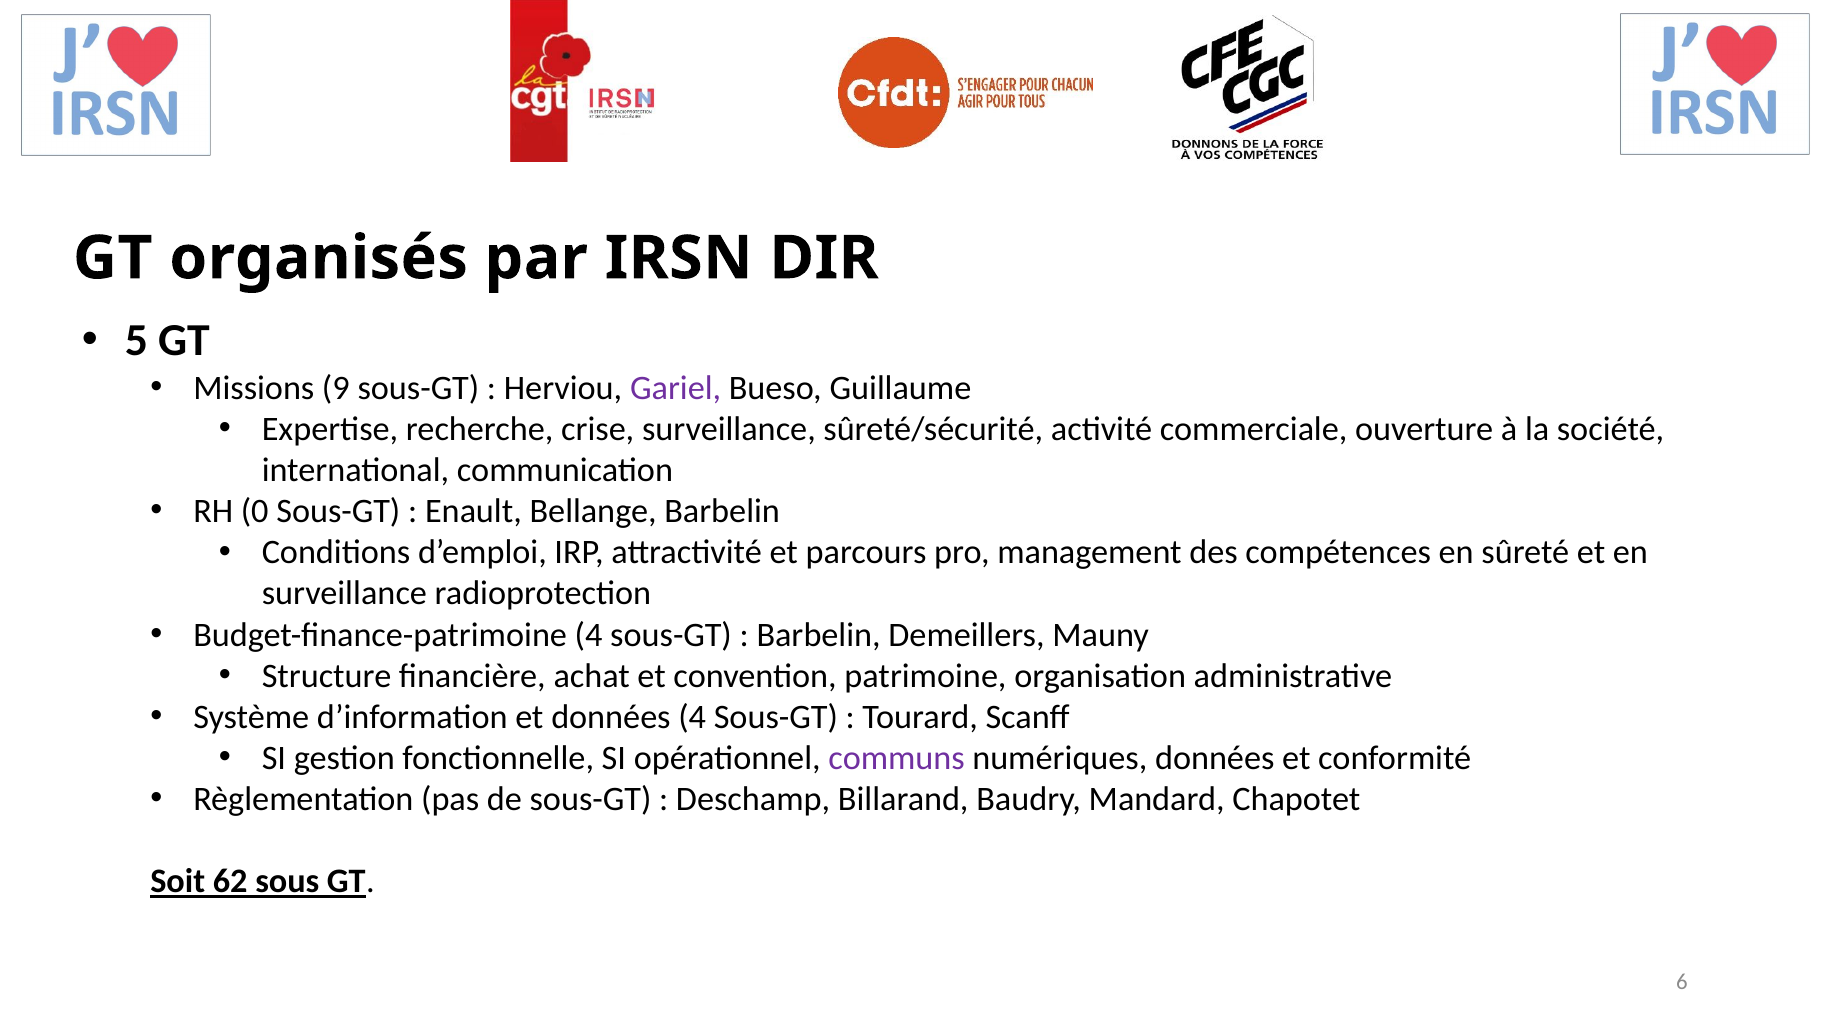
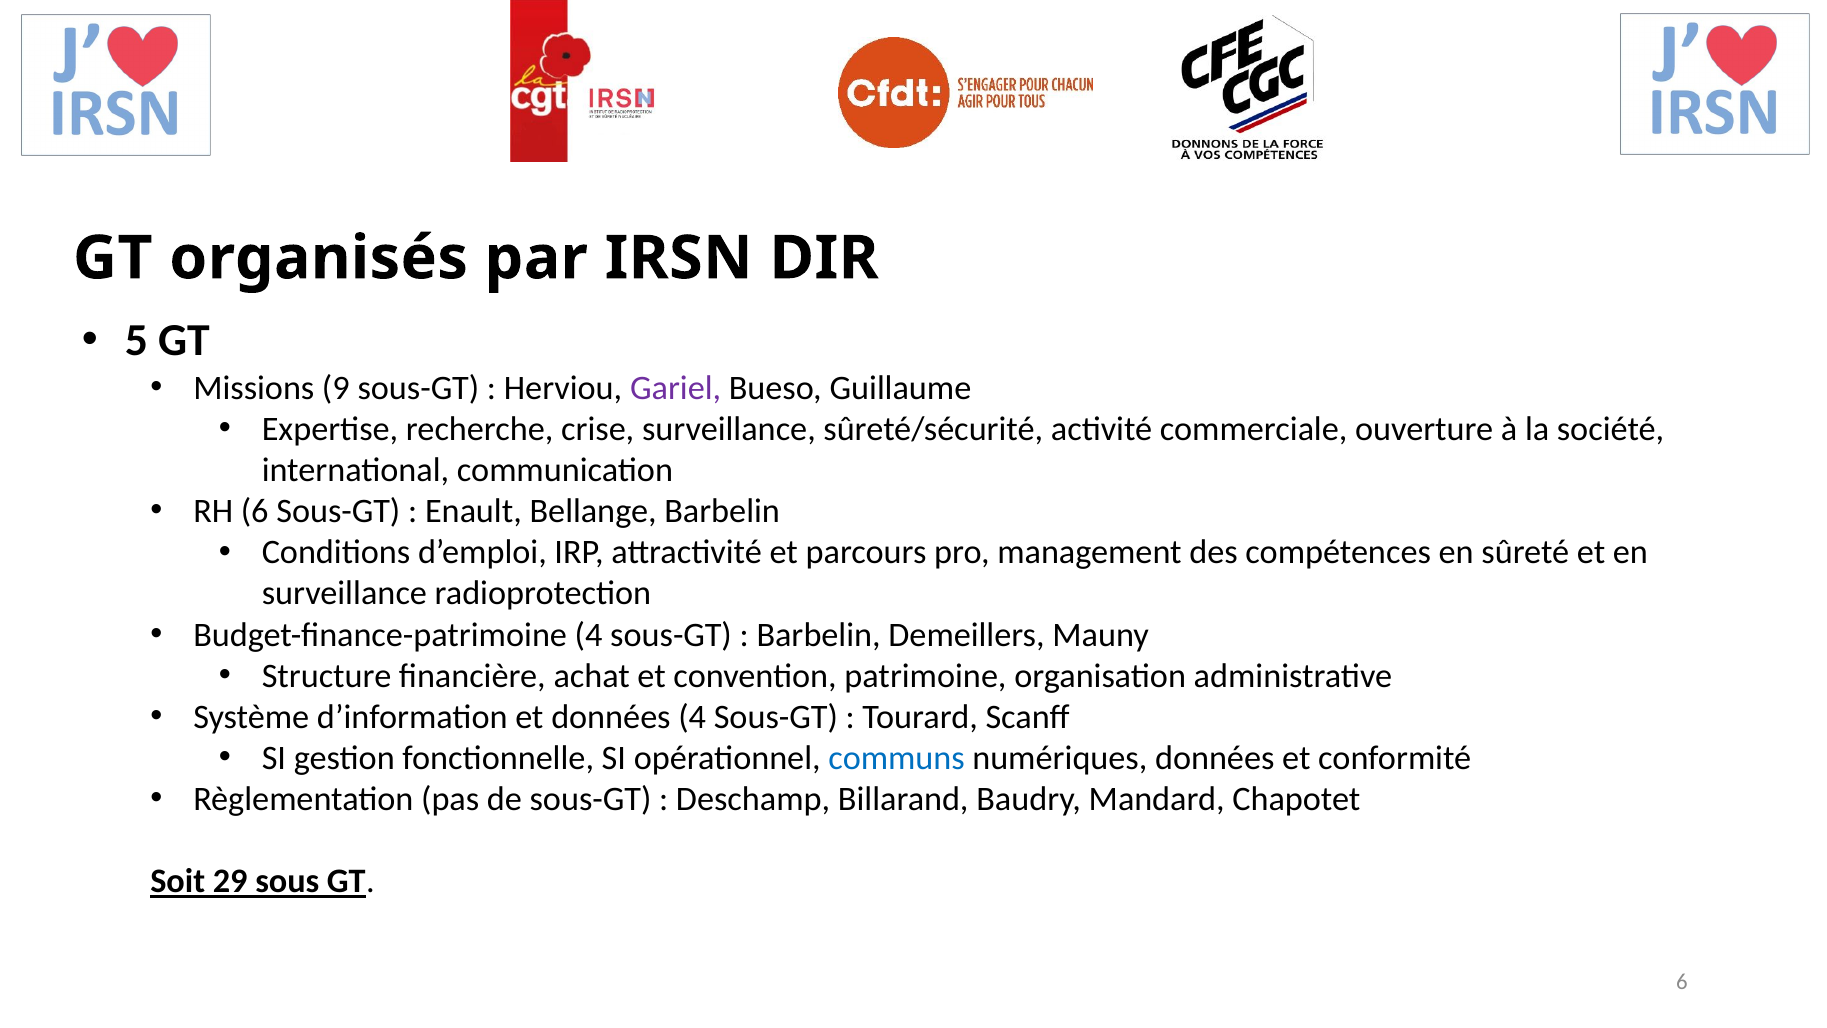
RH 0: 0 -> 6
communs colour: purple -> blue
62: 62 -> 29
